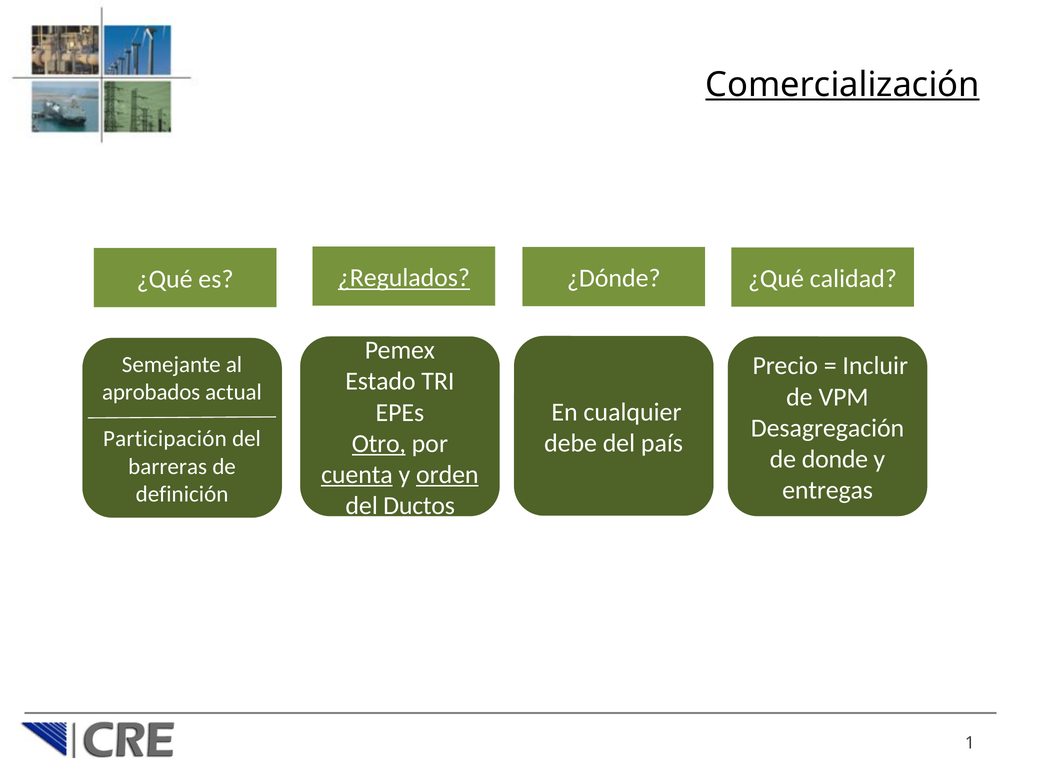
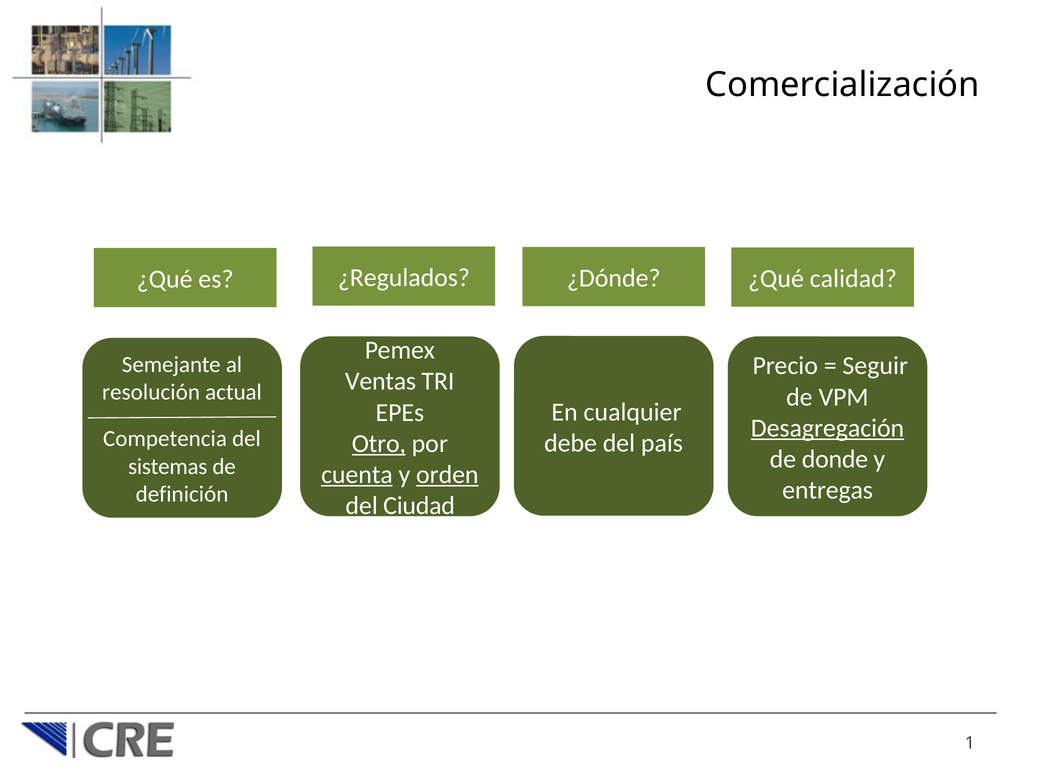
Comercialización underline: present -> none
¿Regulados underline: present -> none
Incluir: Incluir -> Seguir
Estado: Estado -> Ventas
aprobados: aprobados -> resolución
Desagregación underline: none -> present
Participación: Participación -> Competencia
barreras: barreras -> sistemas
Ductos: Ductos -> Ciudad
